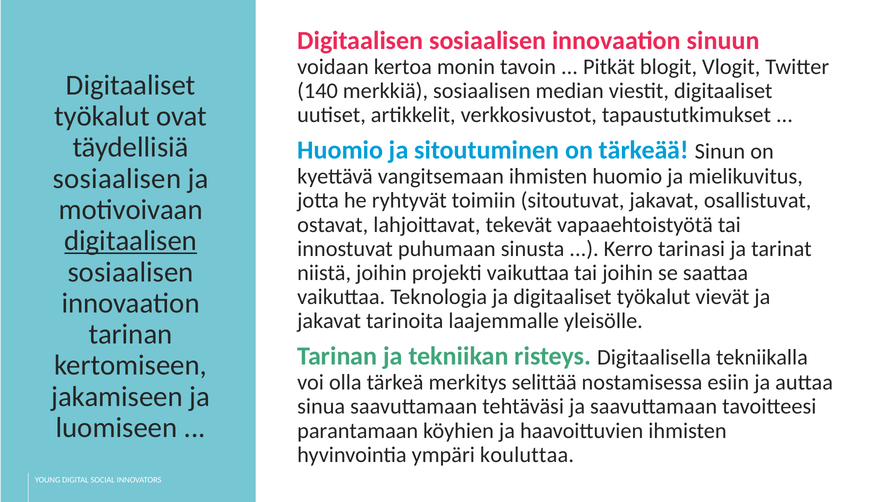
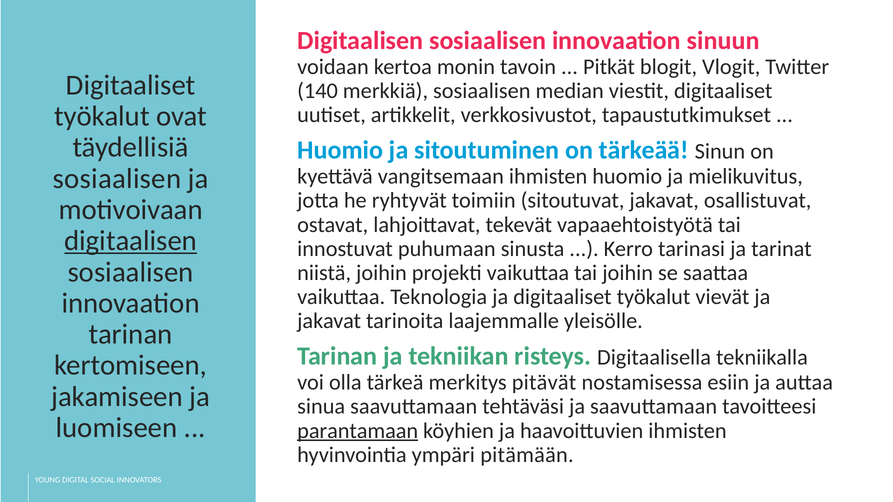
selittää: selittää -> pitävät
parantamaan underline: none -> present
kouluttaa: kouluttaa -> pitämään
